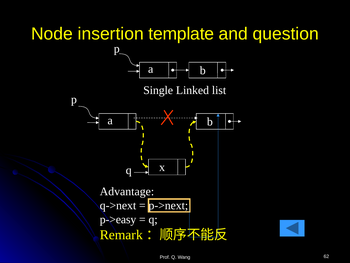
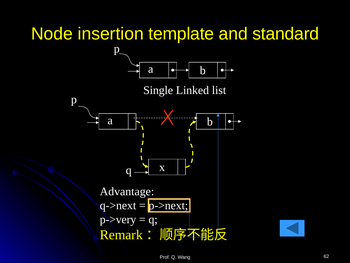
question: question -> standard
p->easy: p->easy -> p->very
